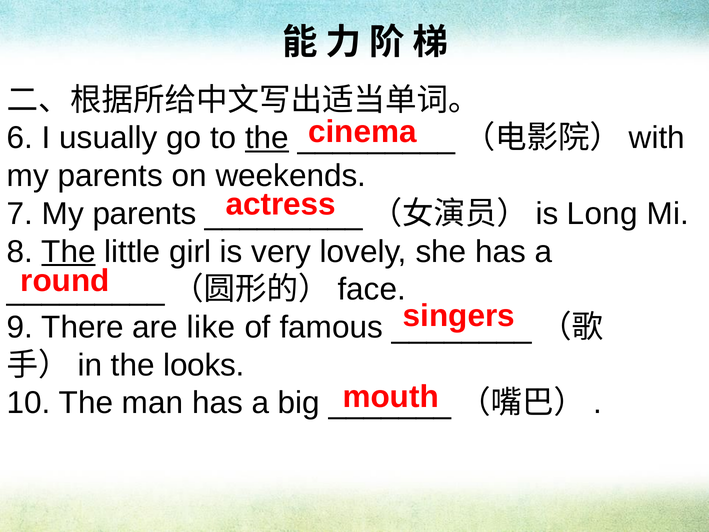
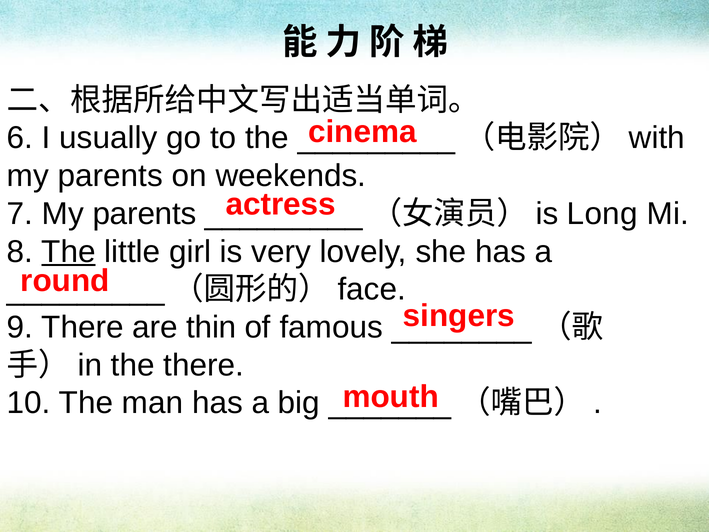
the at (267, 138) underline: present -> none
like: like -> thin
the looks: looks -> there
